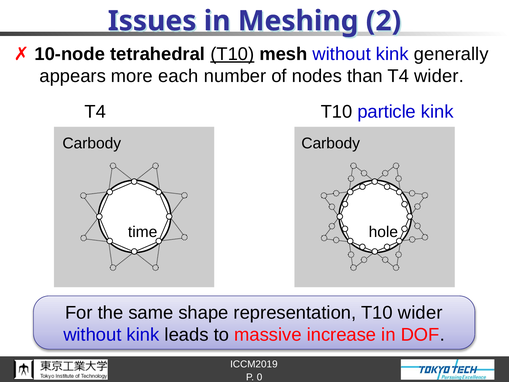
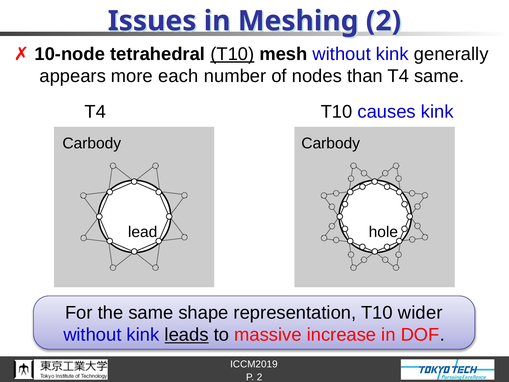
T4 wider: wider -> same
particle: particle -> causes
time: time -> lead
leads underline: none -> present
P 0: 0 -> 2
